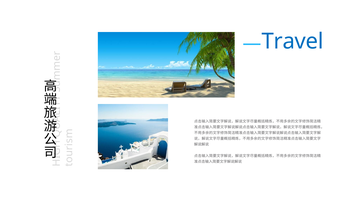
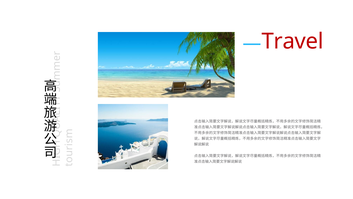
Travel colour: blue -> red
